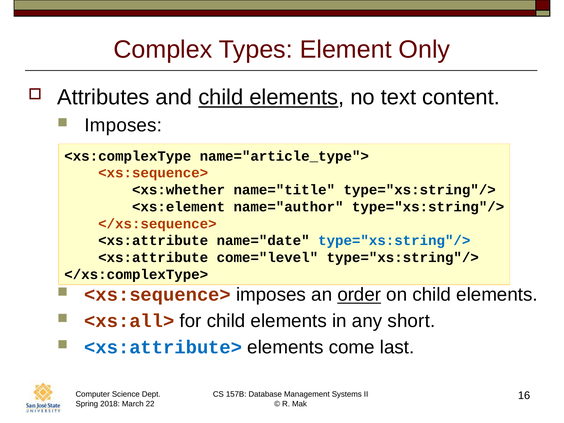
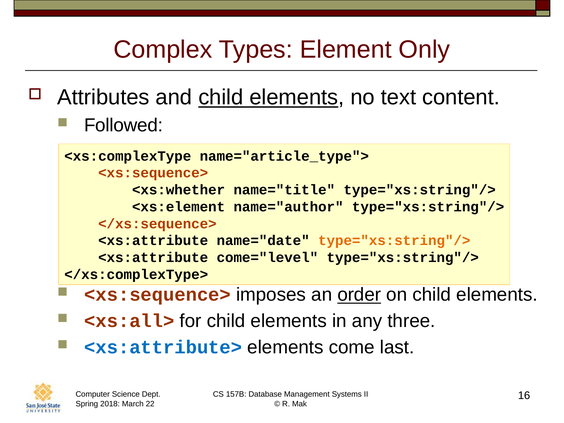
Imposes at (123, 125): Imposes -> Followed
type="xs:string"/> at (394, 241) colour: blue -> orange
short: short -> three
